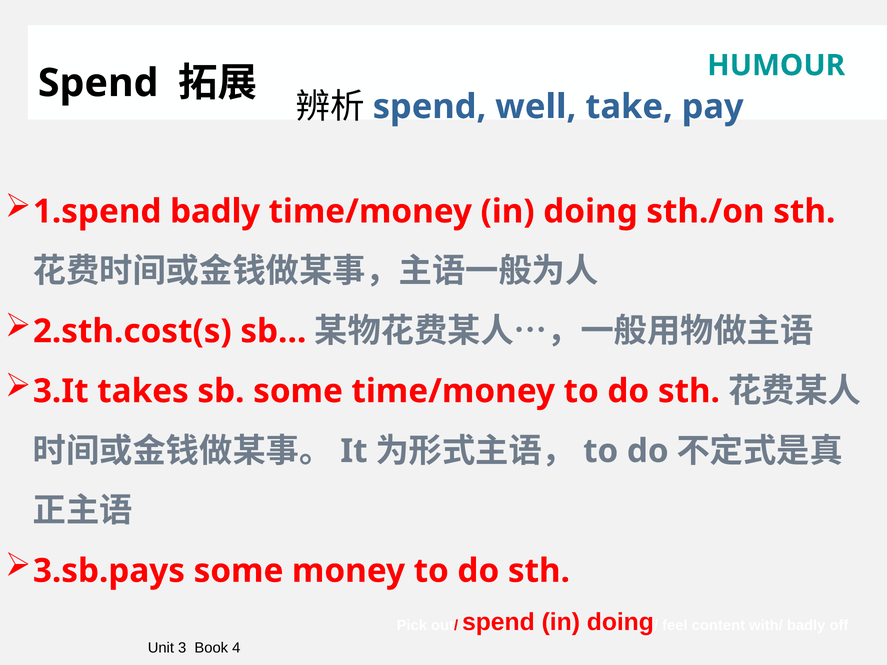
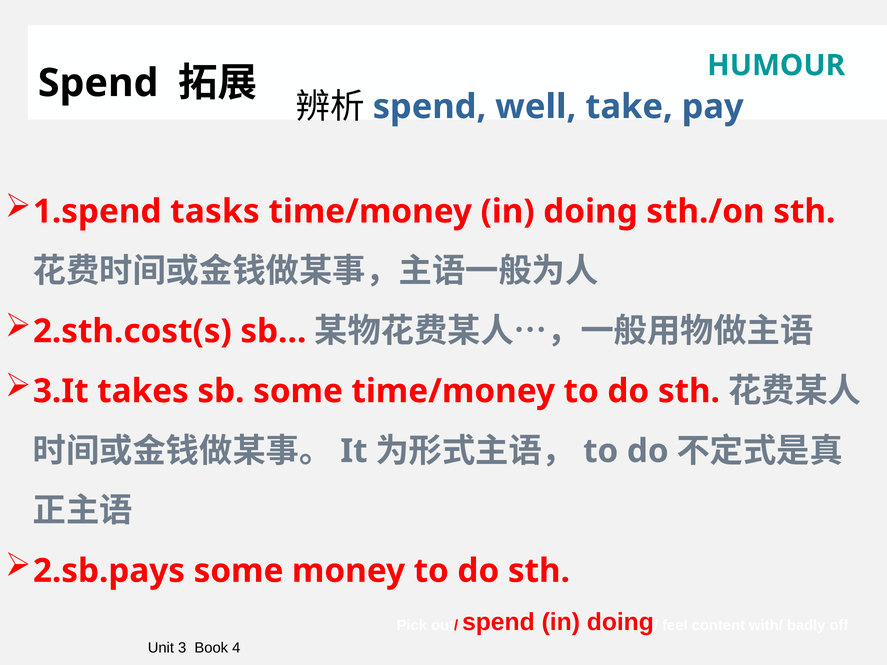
1.spend badly: badly -> tasks
3.sb.pays: 3.sb.pays -> 2.sb.pays
